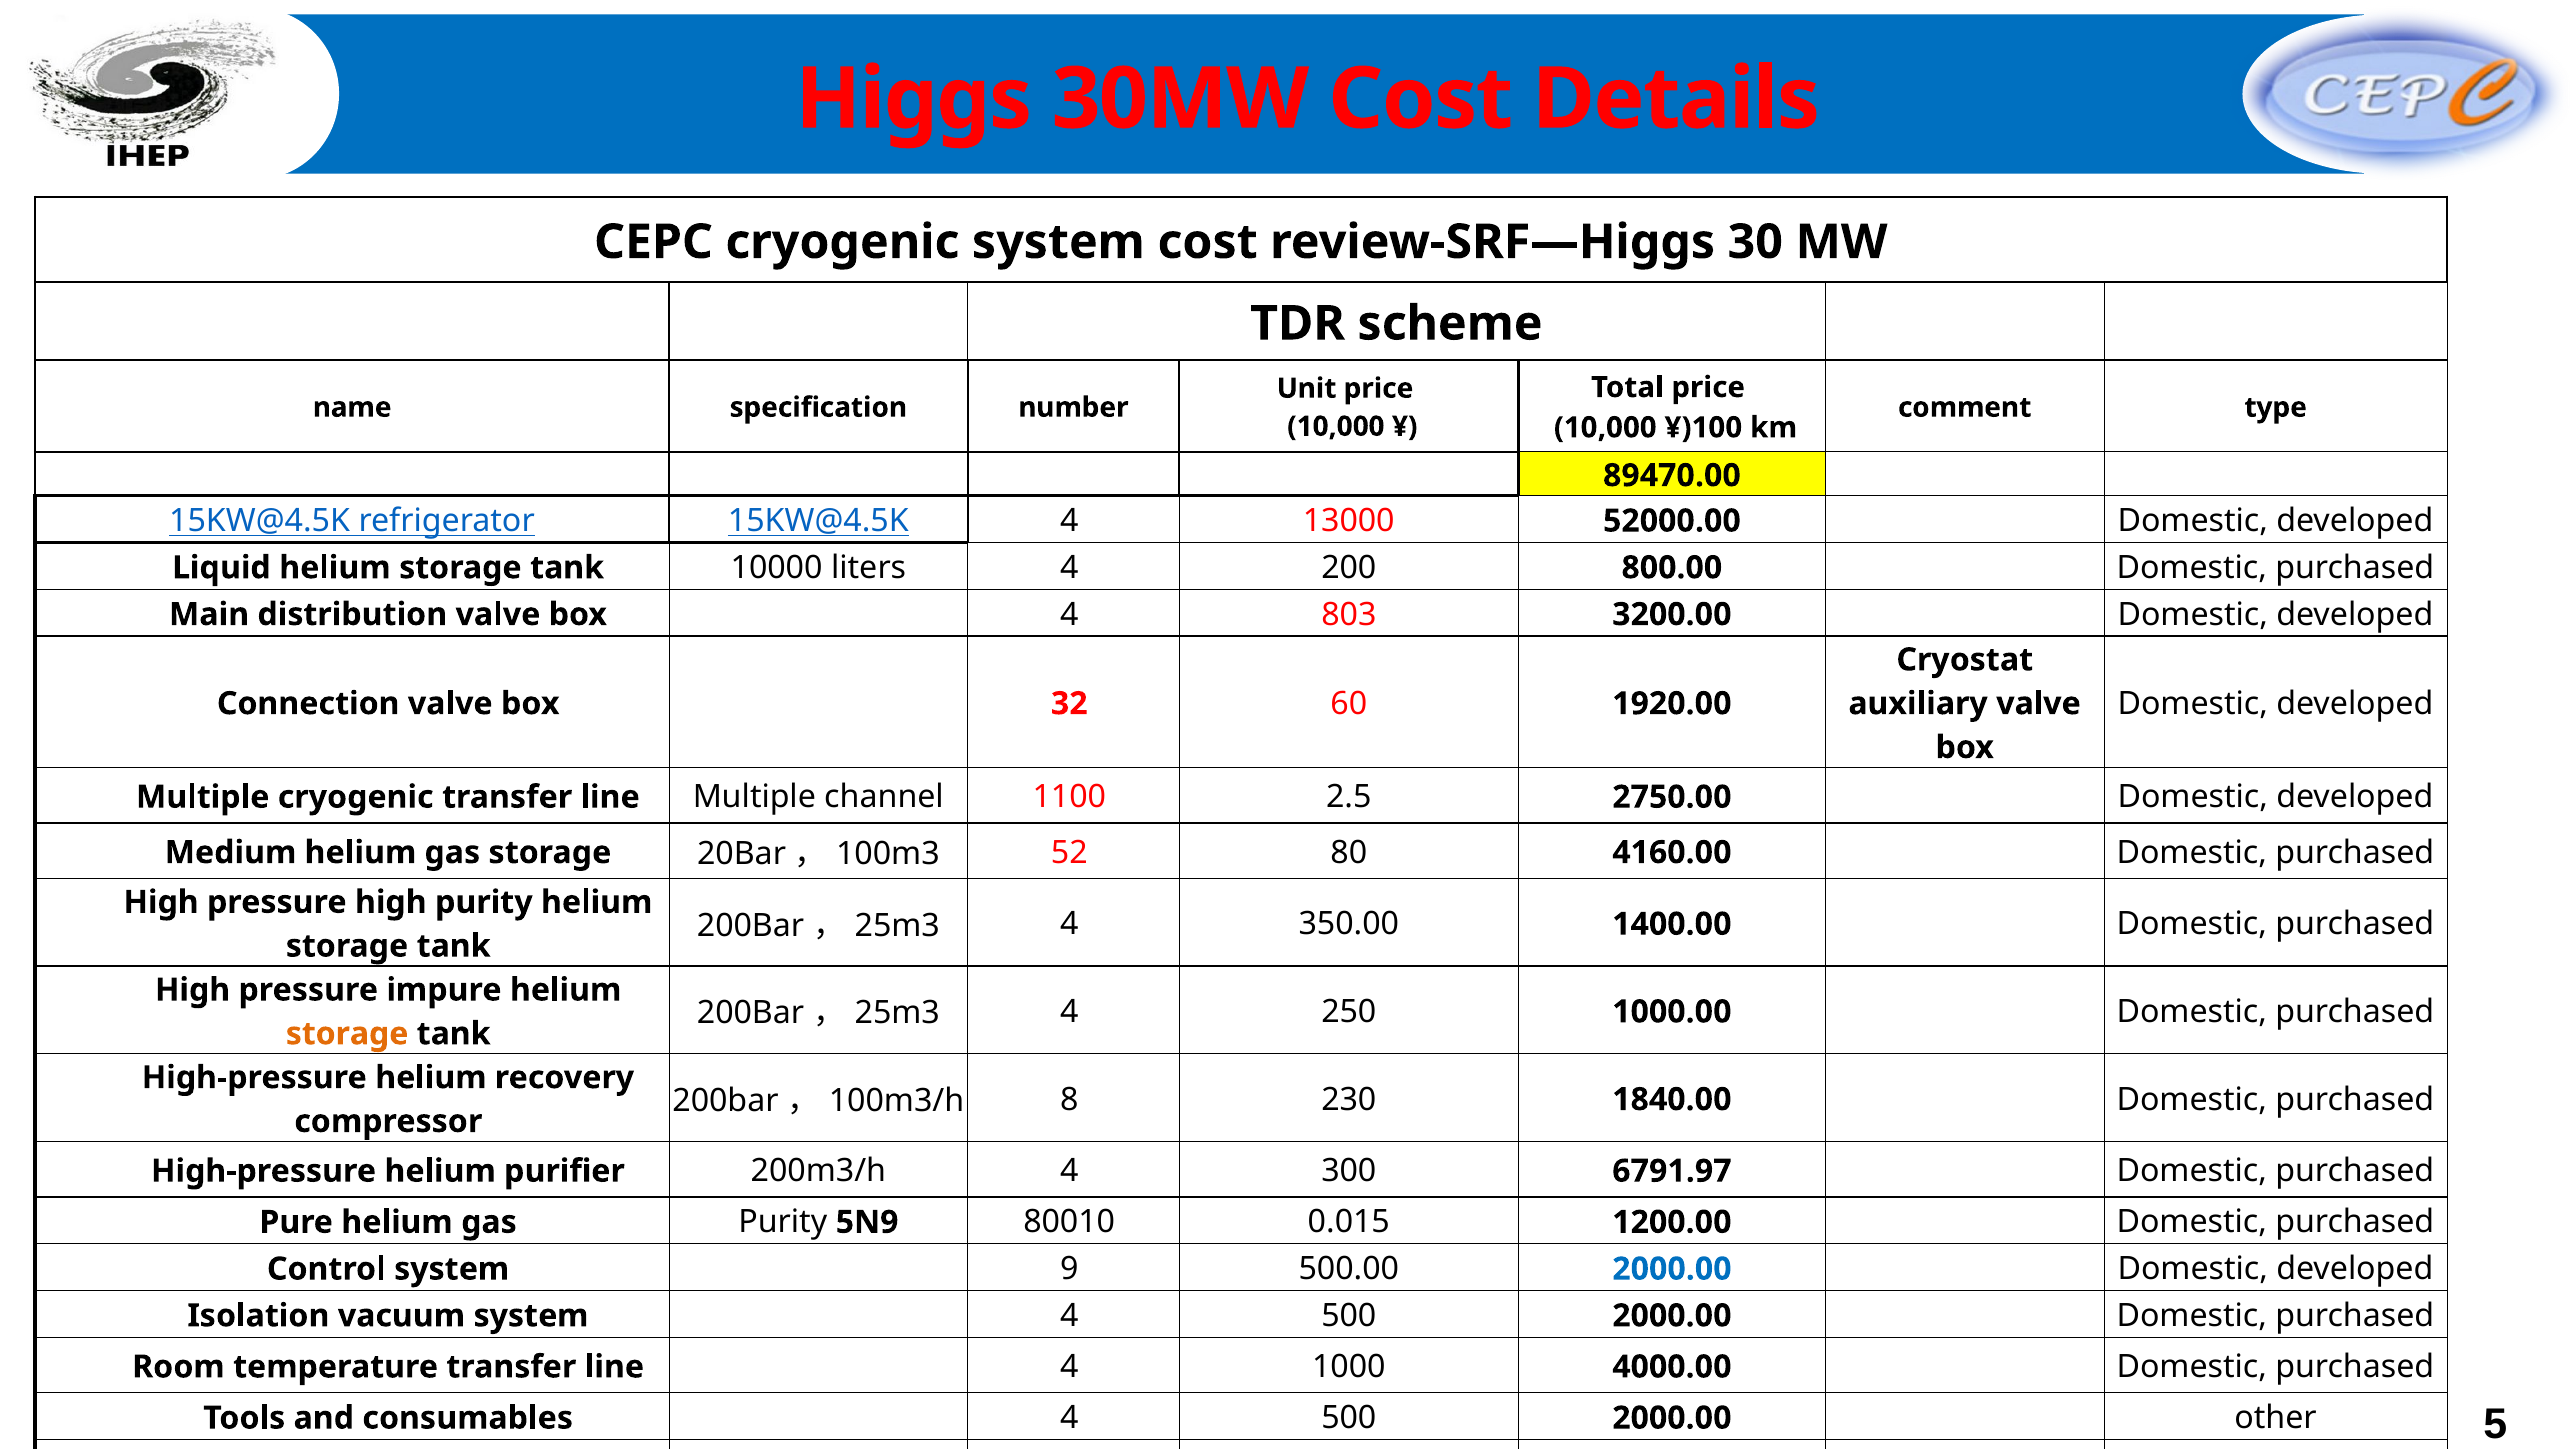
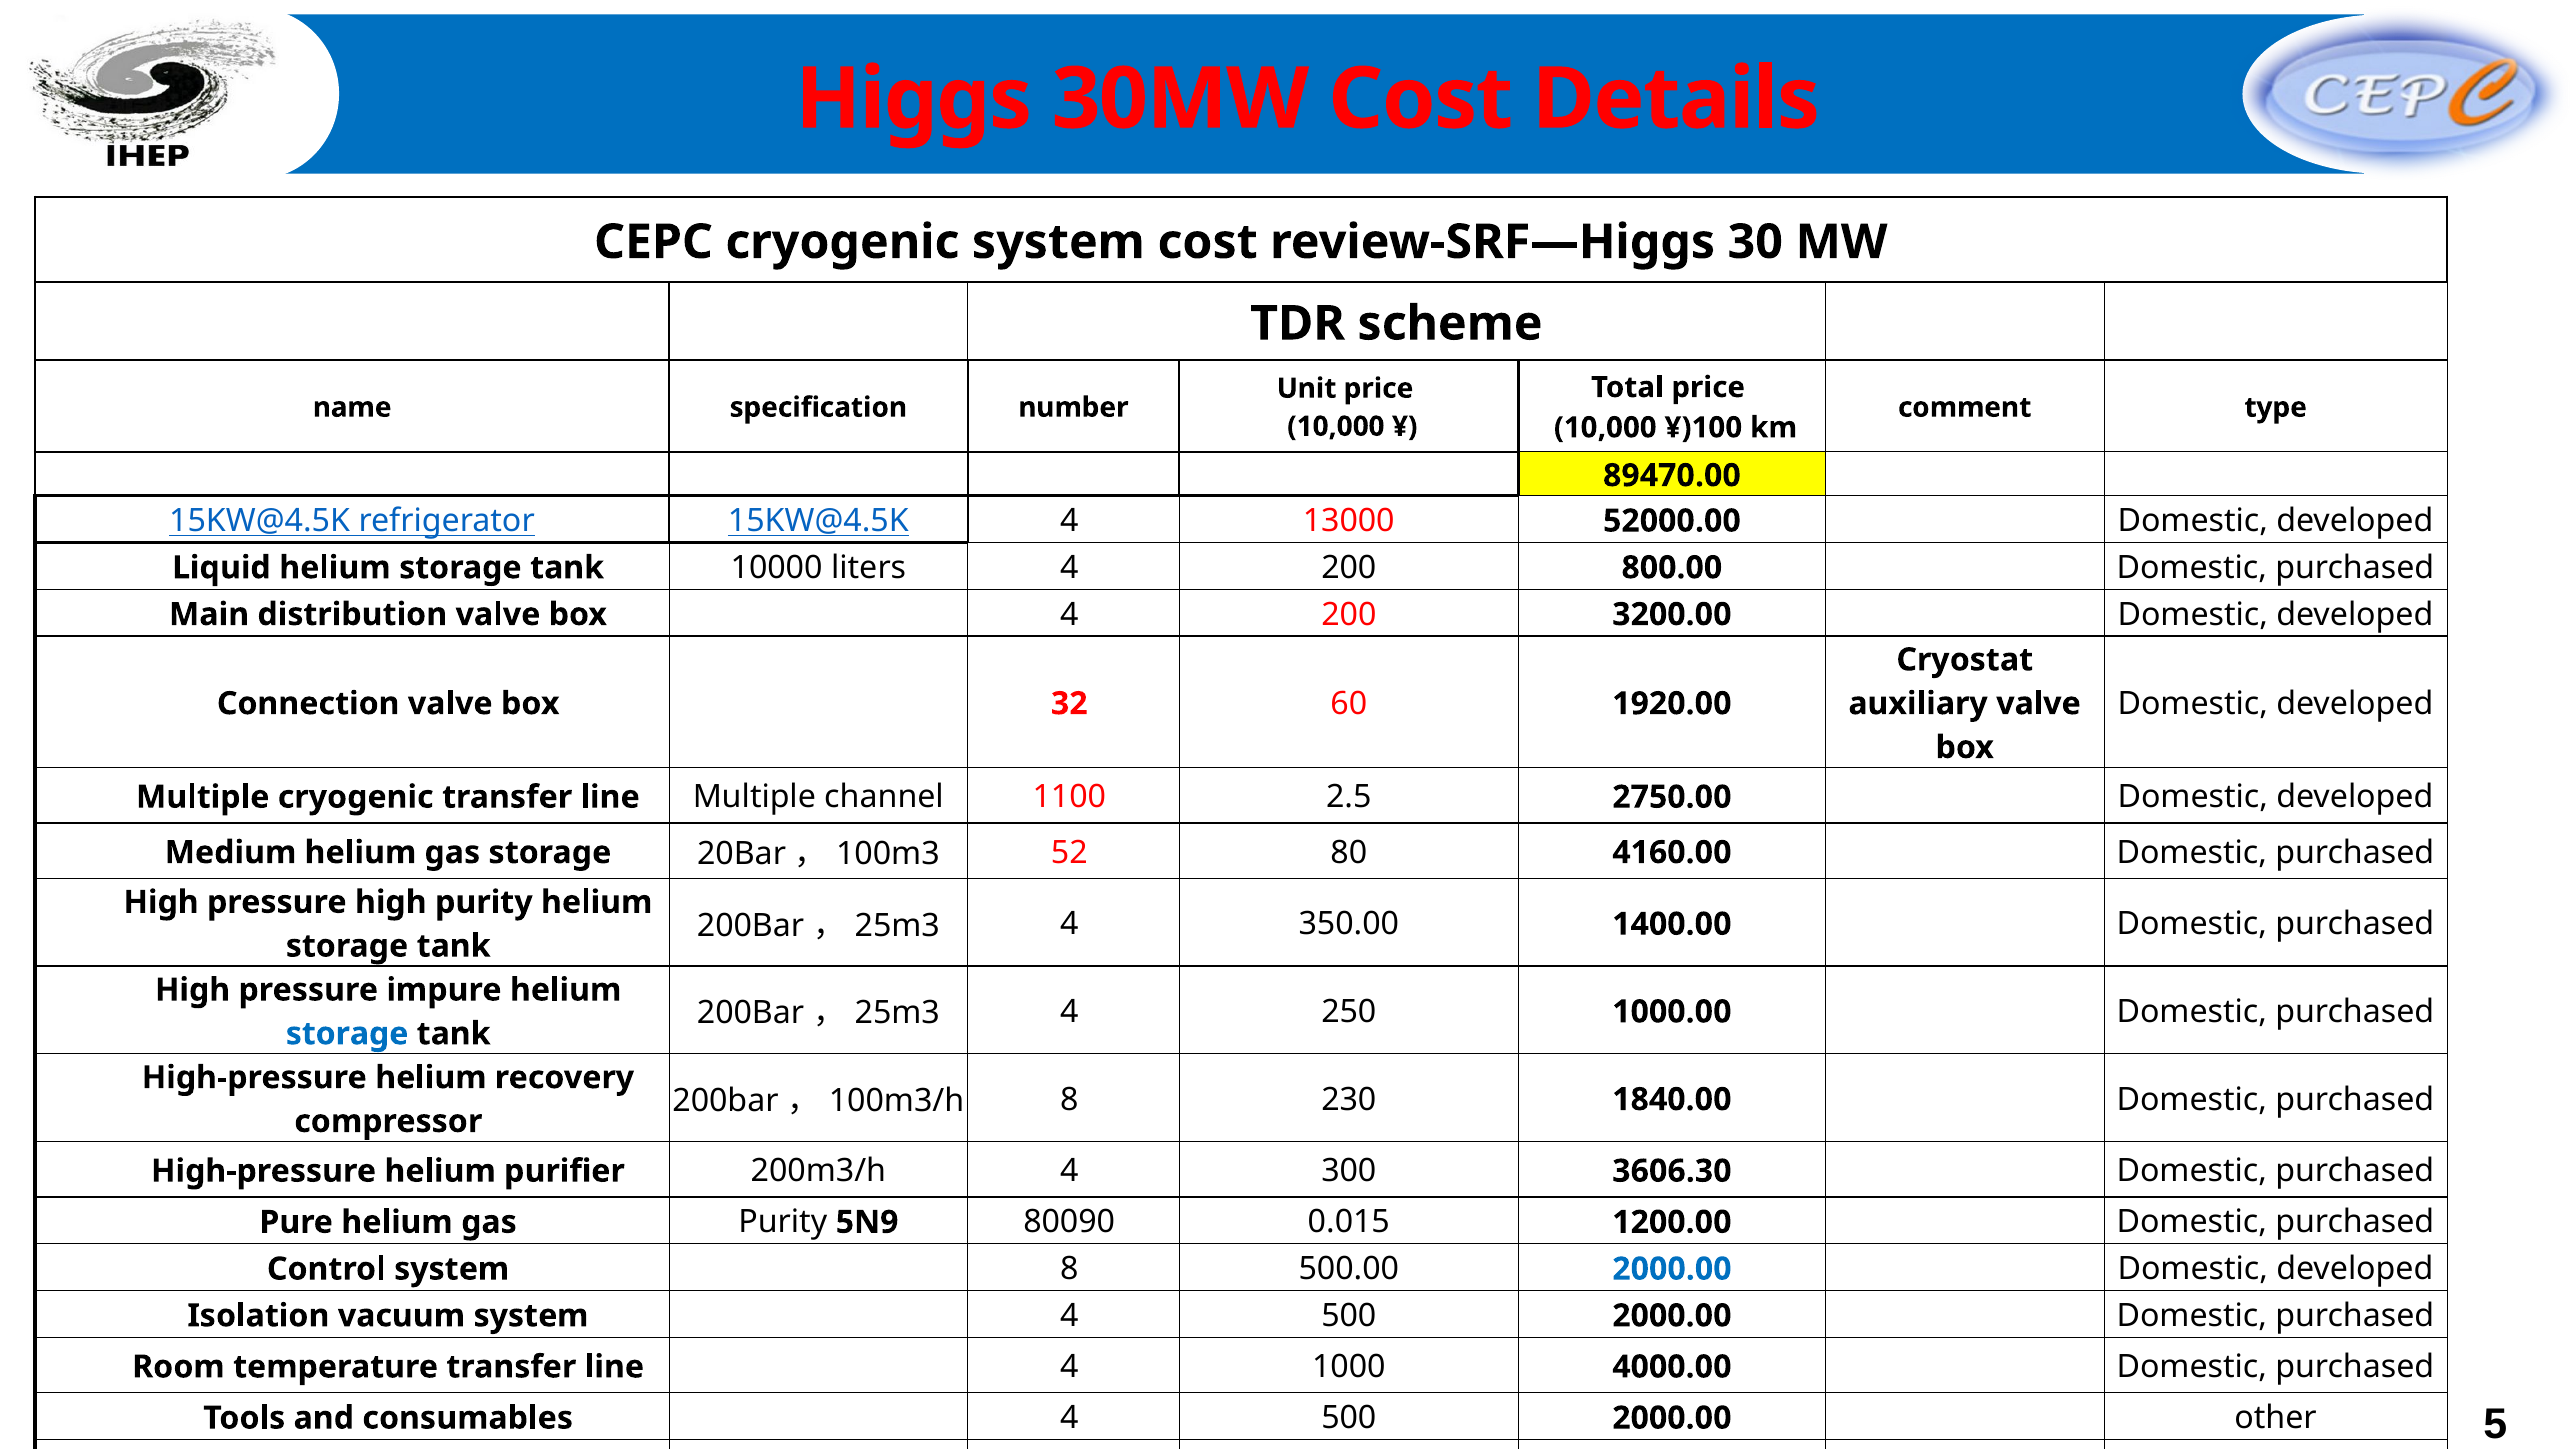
box 4 803: 803 -> 200
storage at (347, 1034) colour: orange -> blue
6791.97: 6791.97 -> 3606.30
80010: 80010 -> 80090
system 9: 9 -> 8
